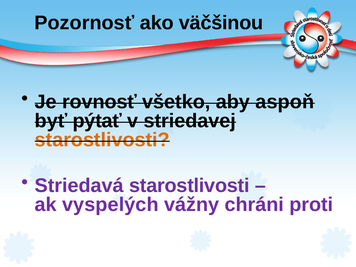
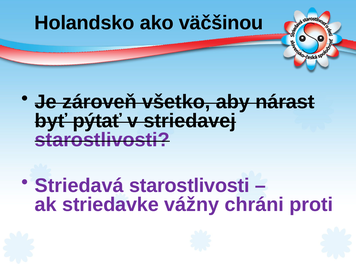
Pozornosť: Pozornosť -> Holandsko
rovnosť: rovnosť -> zároveň
aspoň: aspoň -> nárast
starostlivosti at (102, 140) colour: orange -> purple
vyspelých: vyspelých -> striedavke
